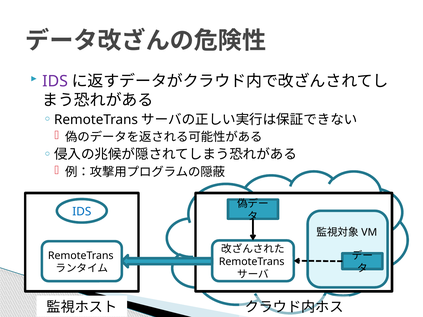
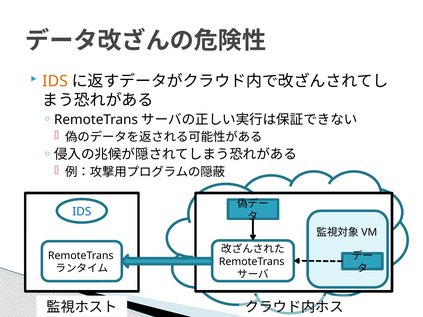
IDS at (55, 81) colour: purple -> orange
